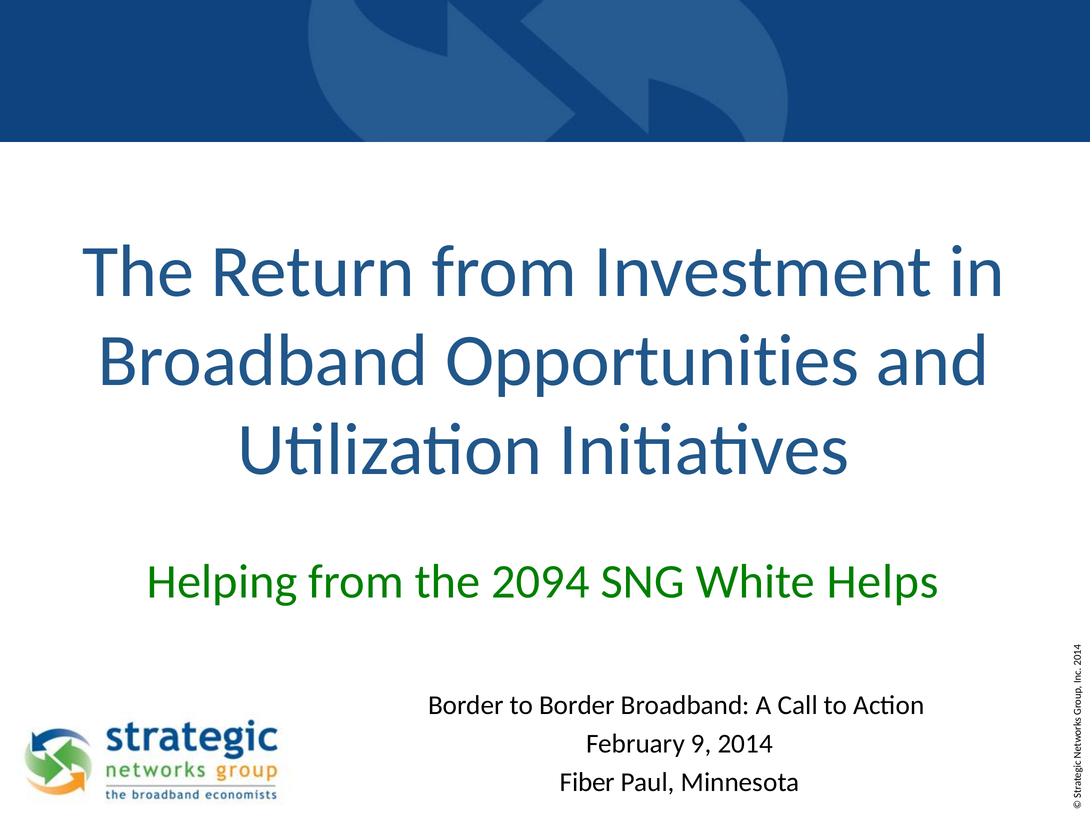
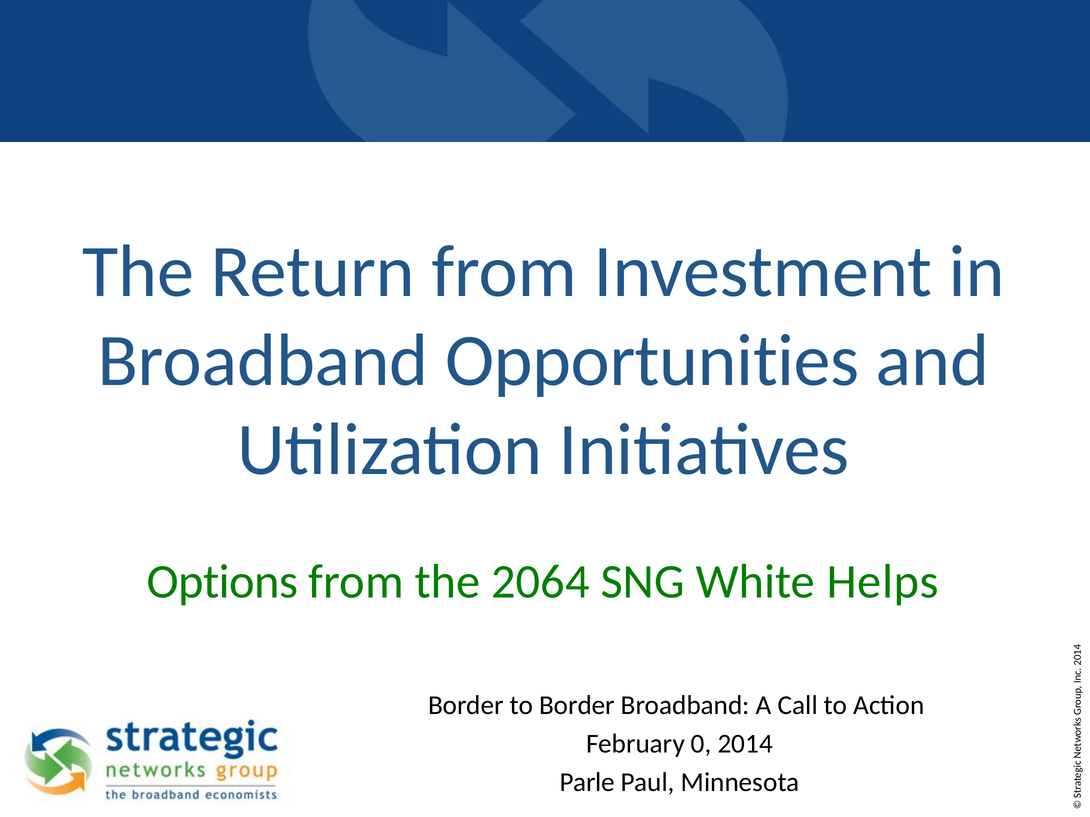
Helping: Helping -> Options
2094: 2094 -> 2064
February 9: 9 -> 0
Fiber: Fiber -> Parle
